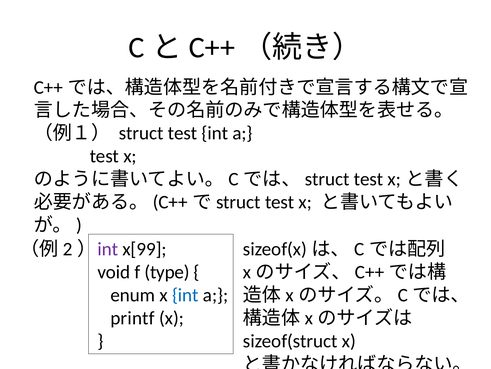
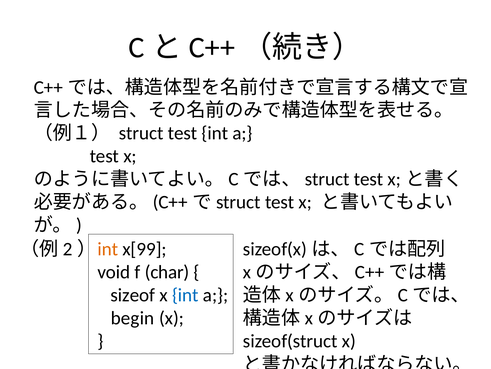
int at (108, 249) colour: purple -> orange
type: type -> char
enum: enum -> sizeof
printf: printf -> begin
